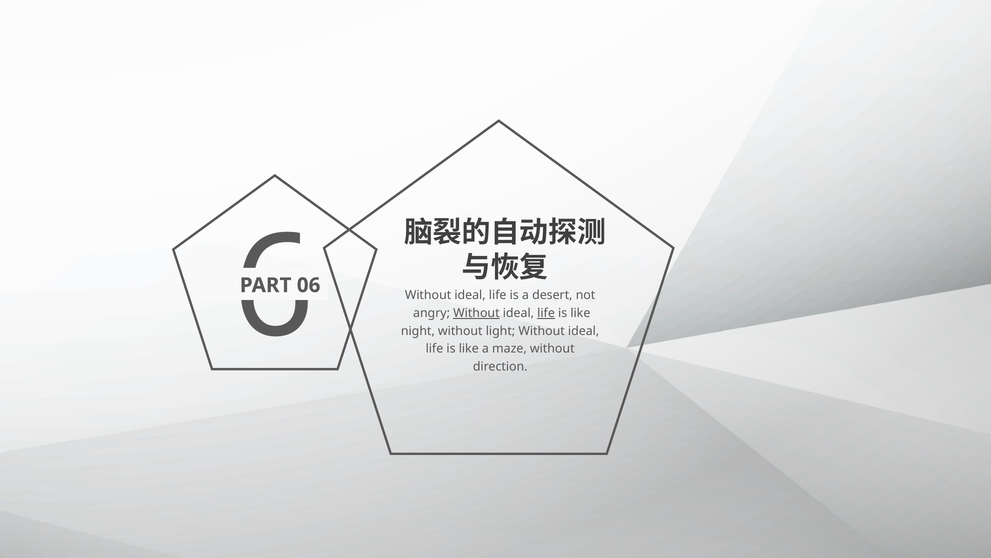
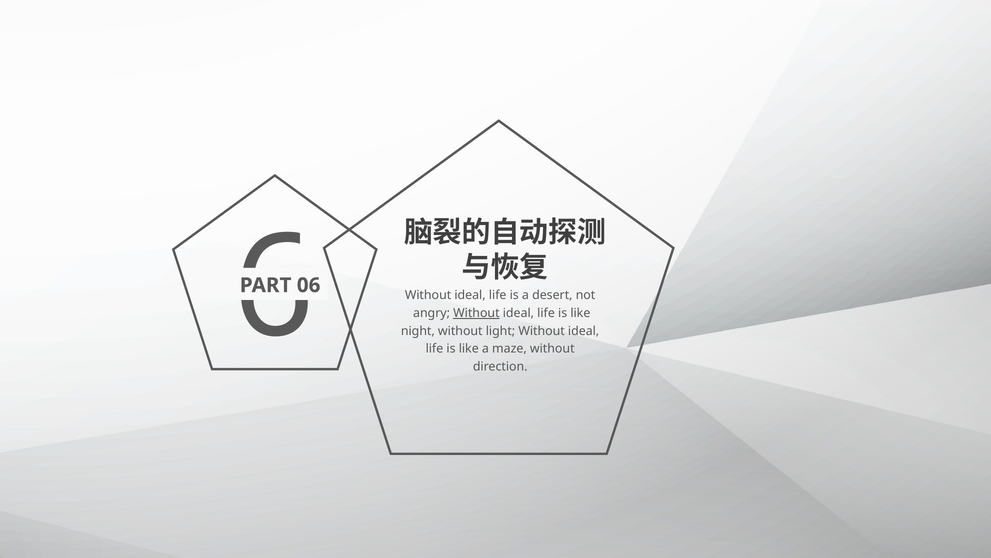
life at (546, 313) underline: present -> none
